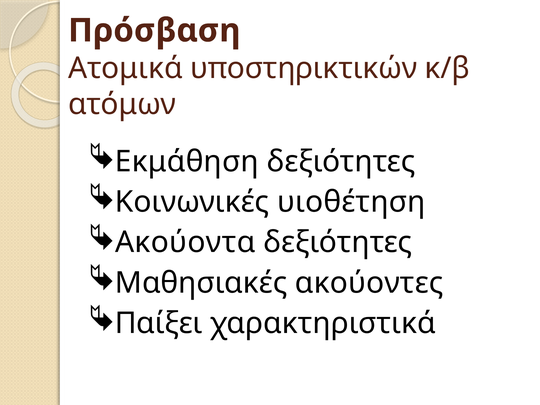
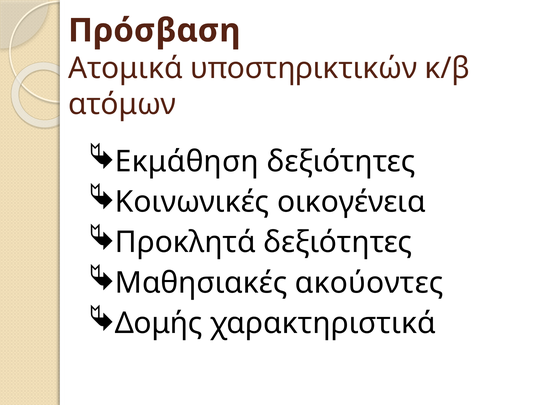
υιοθέτηση: υιοθέτηση -> οικογένεια
Ακούοντα: Ακούοντα -> Προκλητά
Παίξει: Παίξει -> Δομής
